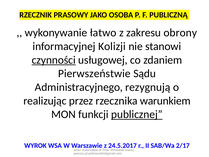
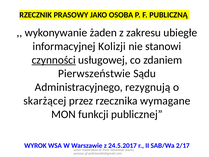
łatwo: łatwo -> żaden
obrony: obrony -> ubiegłe
realizując: realizując -> skarżącej
warunkiem: warunkiem -> wymagane
publicznej underline: present -> none
